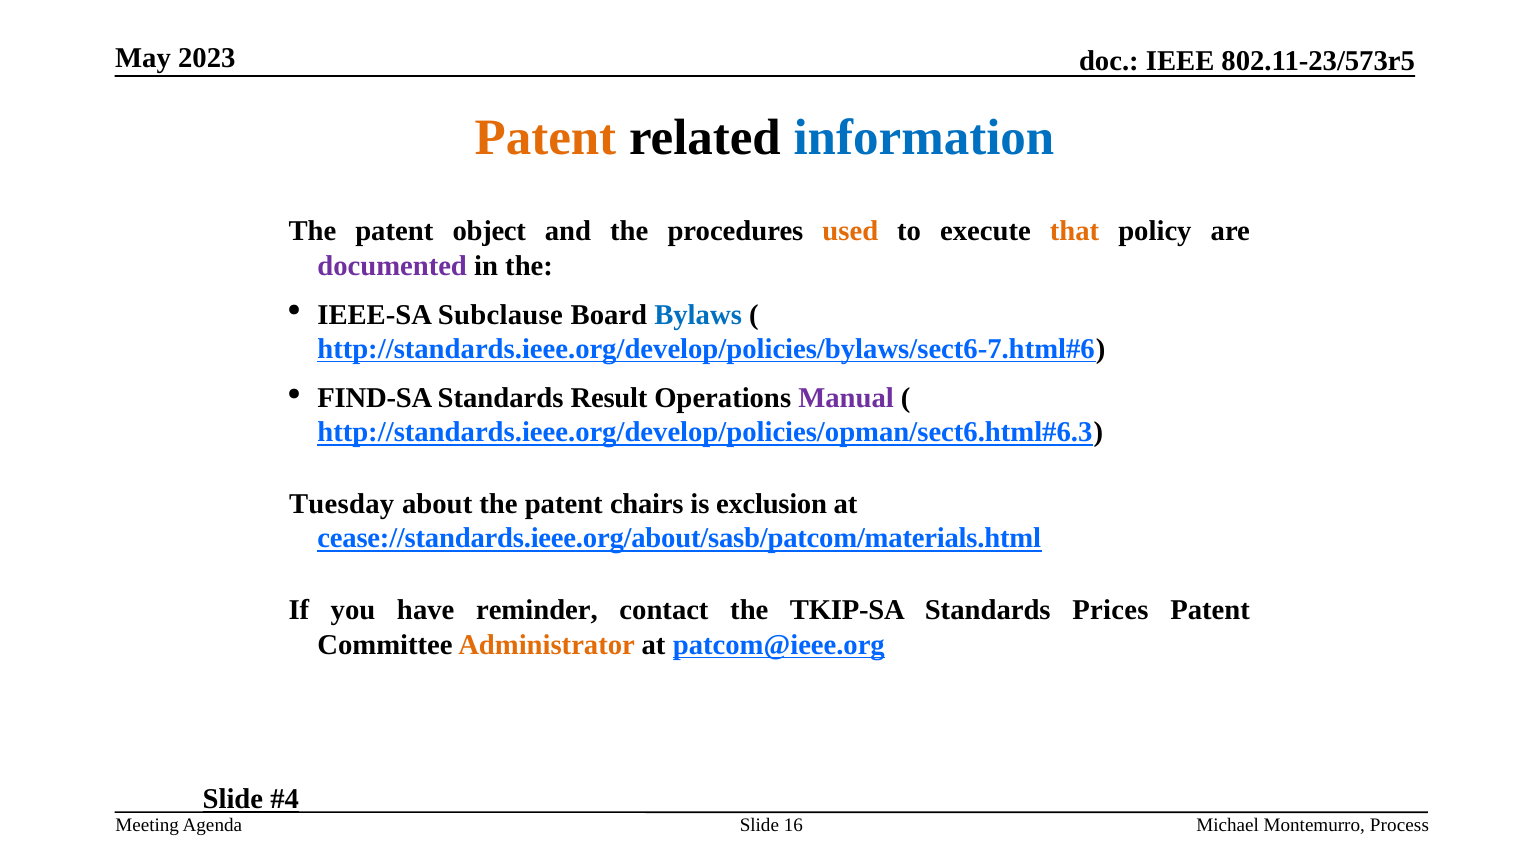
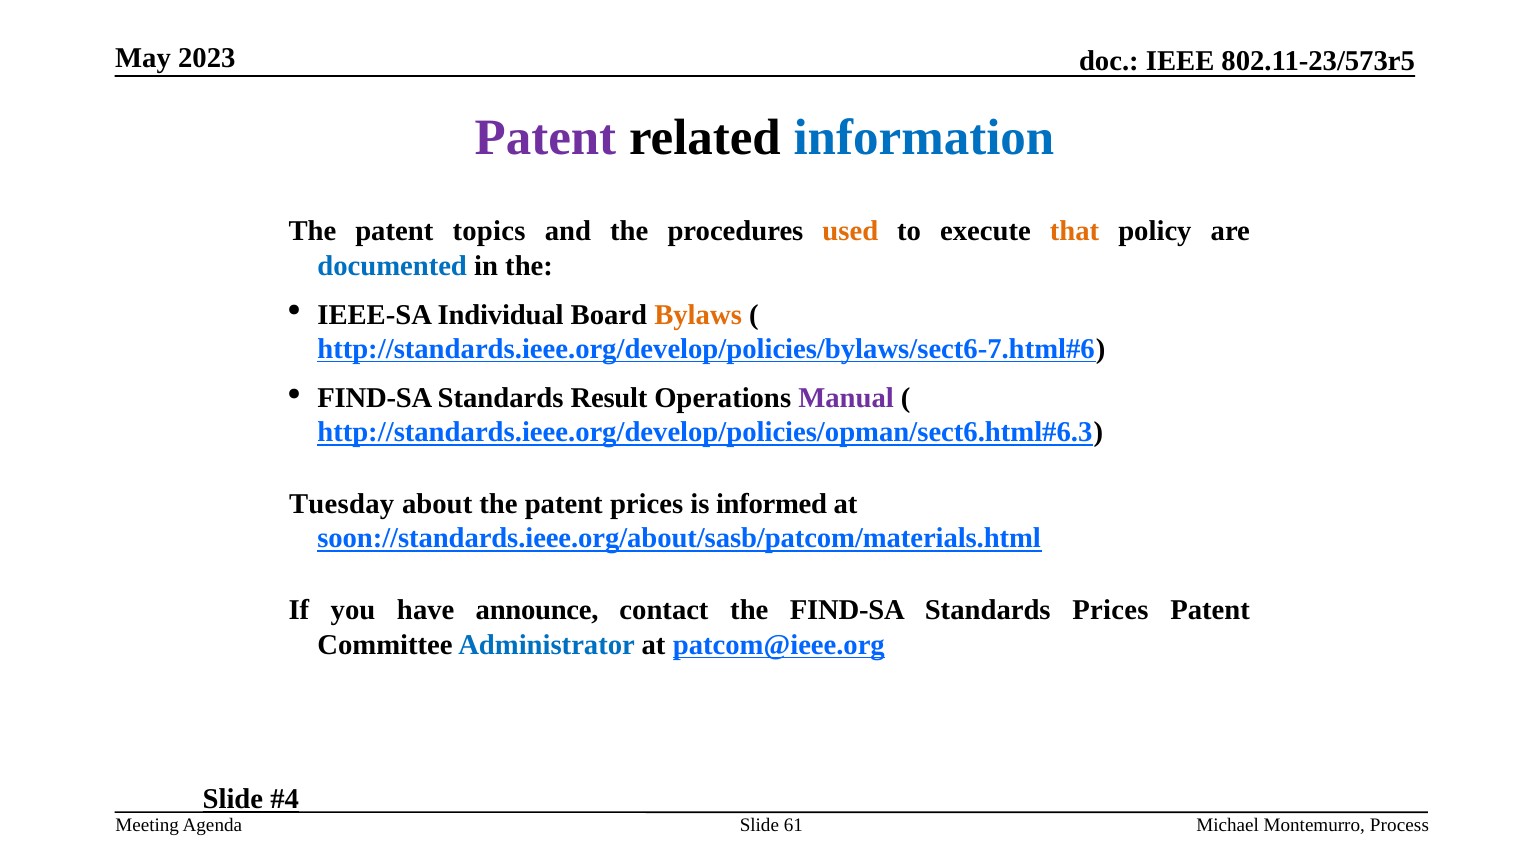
Patent at (545, 137) colour: orange -> purple
object: object -> topics
documented colour: purple -> blue
Subclause: Subclause -> Individual
Bylaws colour: blue -> orange
patent chairs: chairs -> prices
exclusion: exclusion -> informed
cease://standards.ieee.org/about/sasb/patcom/materials.html: cease://standards.ieee.org/about/sasb/patcom/materials.html -> soon://standards.ieee.org/about/sasb/patcom/materials.html
reminder: reminder -> announce
the TKIP-SA: TKIP-SA -> FIND-SA
Administrator colour: orange -> blue
16: 16 -> 61
